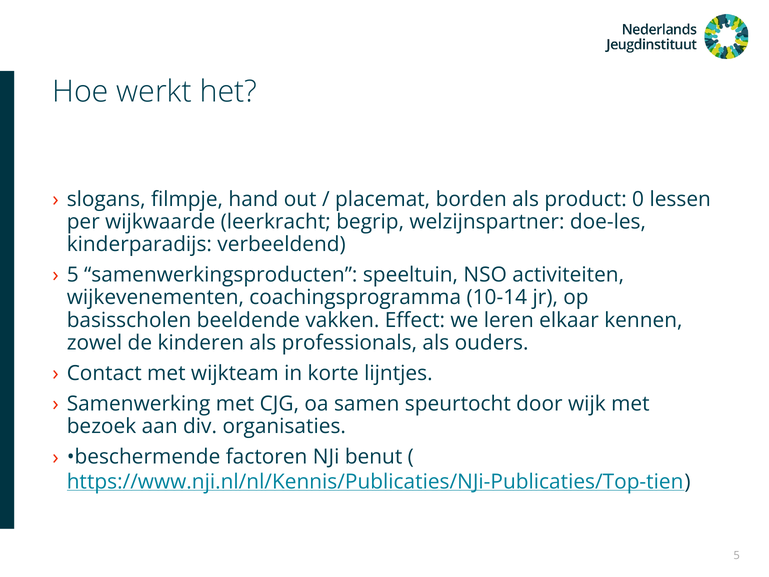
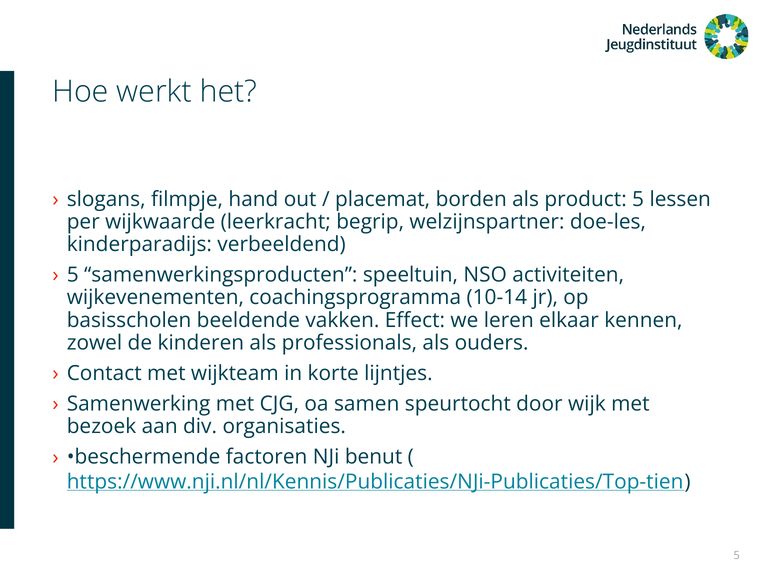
product 0: 0 -> 5
